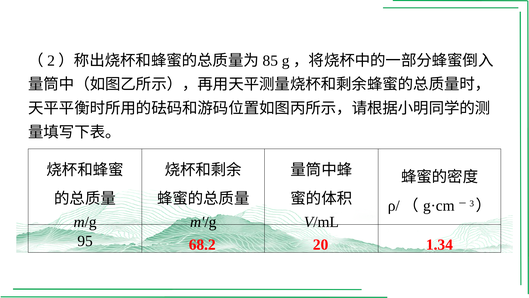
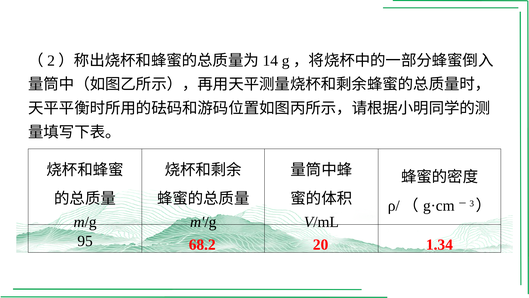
85: 85 -> 14
